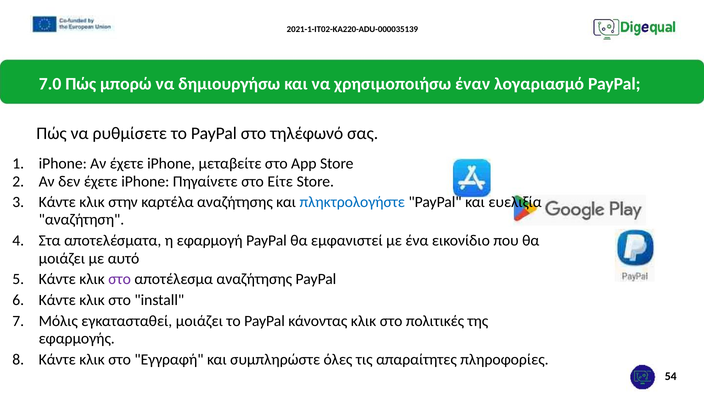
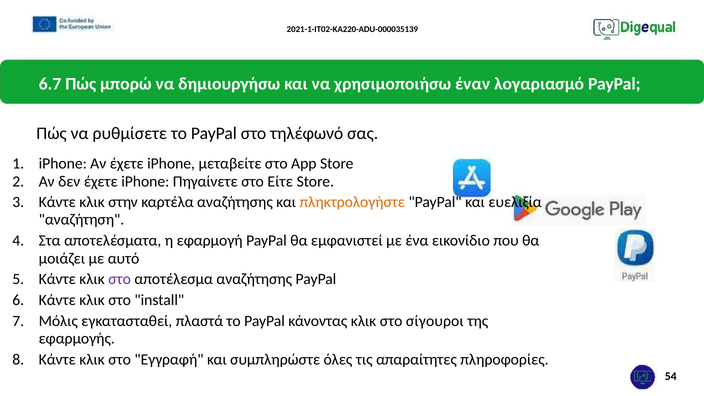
7.0: 7.0 -> 6.7
πληκτρολογήστε colour: blue -> orange
εγκατασταθεί μοιάζει: μοιάζει -> πλαστά
πολιτικές: πολιτικές -> σίγουροι
